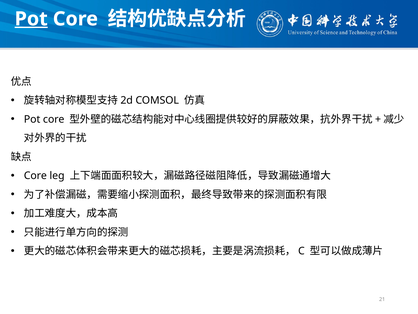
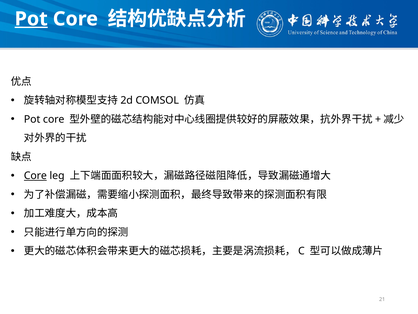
Core at (35, 176) underline: none -> present
